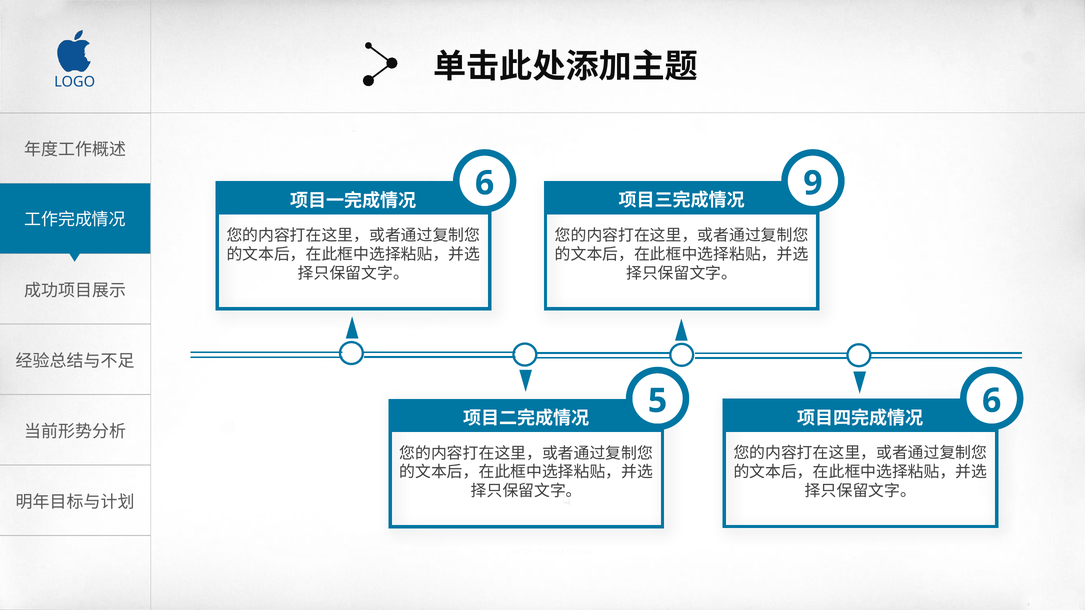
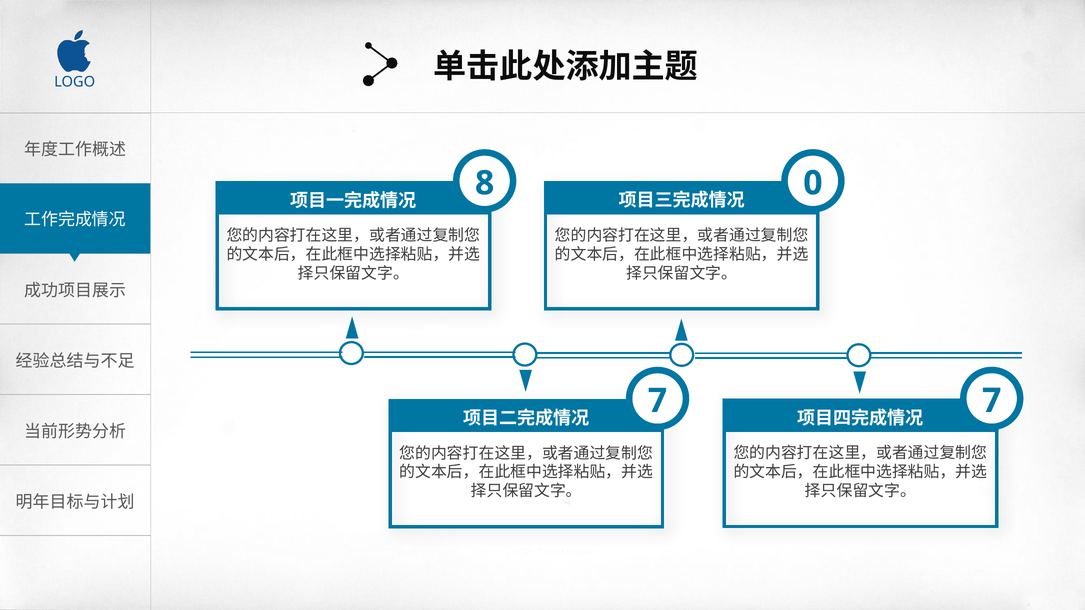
6 at (485, 183): 6 -> 8
9 at (813, 183): 9 -> 0
6 at (992, 401): 6 -> 7
5 at (658, 401): 5 -> 7
